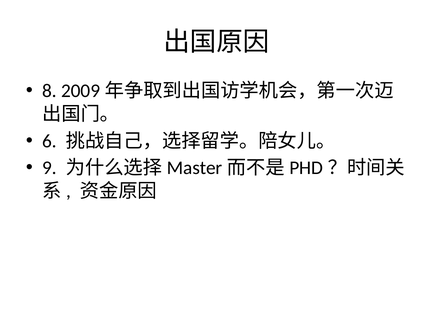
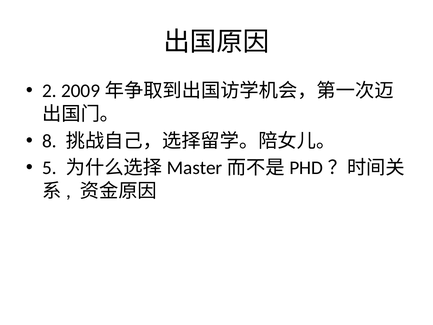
8: 8 -> 2
6: 6 -> 8
9: 9 -> 5
